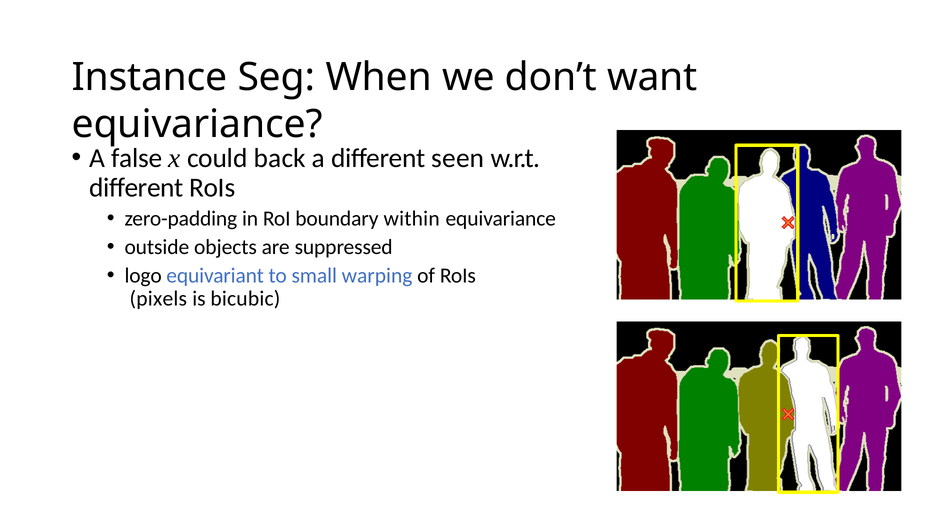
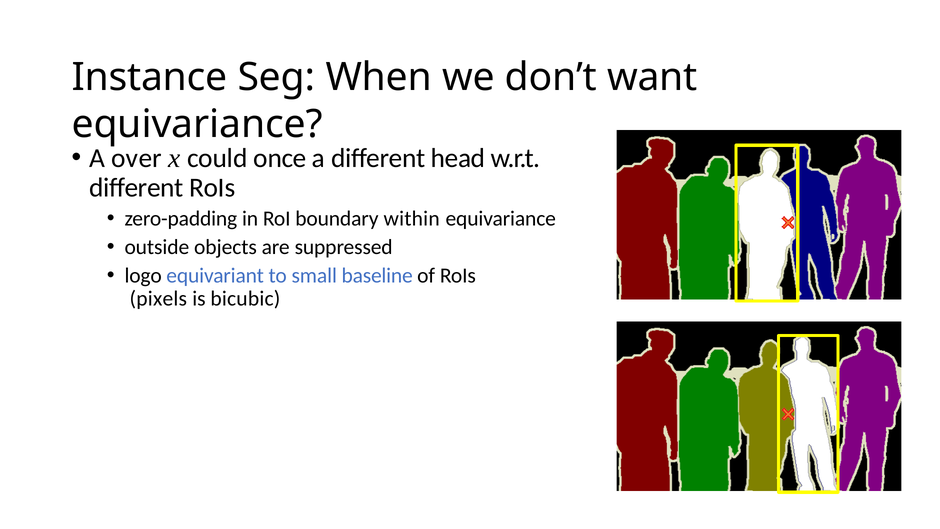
false: false -> over
back: back -> once
seen: seen -> head
warping: warping -> baseline
